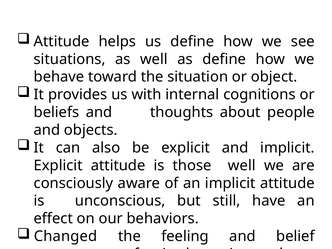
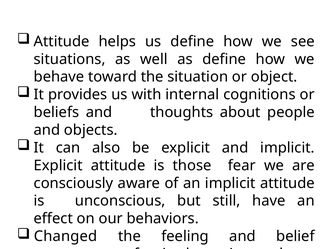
those well: well -> fear
